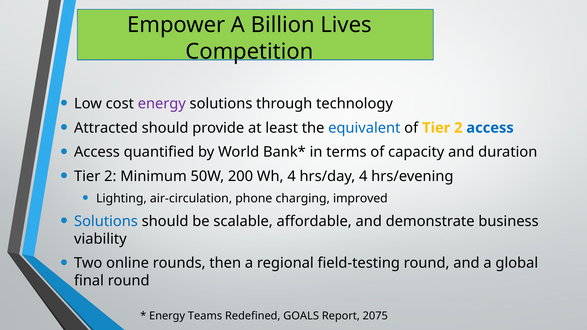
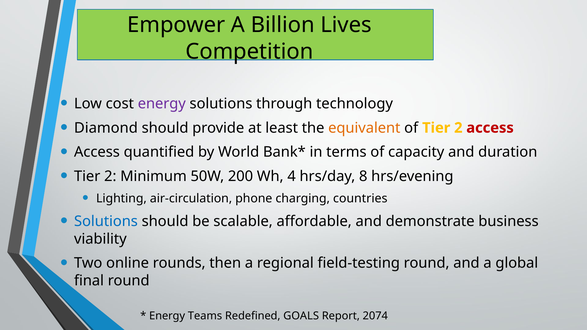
Attracted: Attracted -> Diamond
equivalent colour: blue -> orange
access at (490, 128) colour: blue -> red
hrs/day 4: 4 -> 8
improved: improved -> countries
2075: 2075 -> 2074
